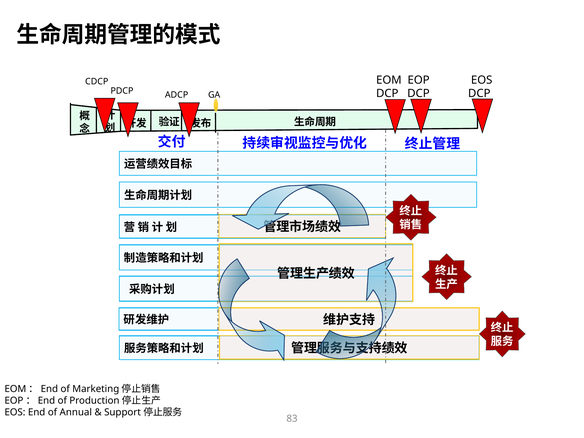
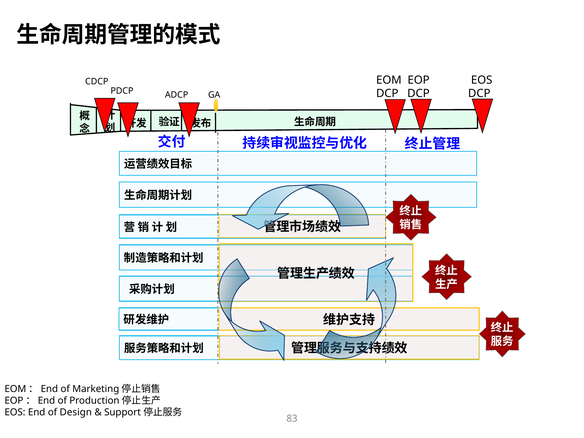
Annual: Annual -> Design
